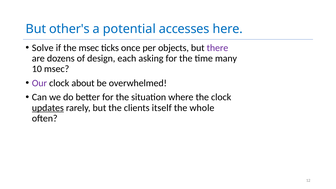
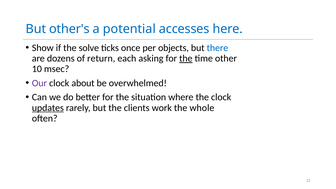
Solve: Solve -> Show
the msec: msec -> solve
there colour: purple -> blue
design: design -> return
the at (186, 58) underline: none -> present
many: many -> other
itself: itself -> work
